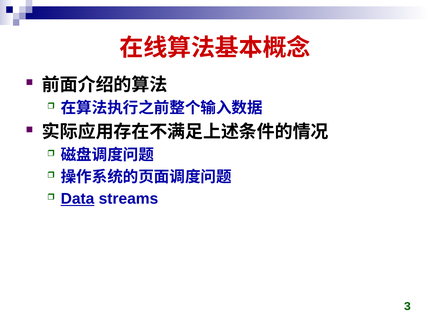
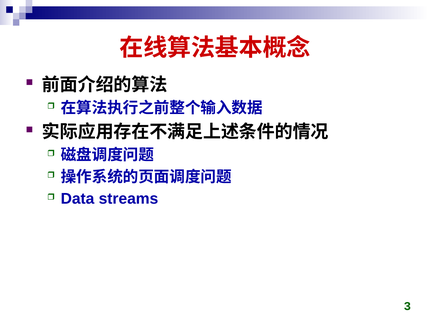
Data underline: present -> none
